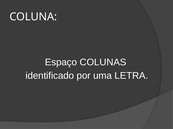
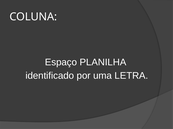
COLUNAS: COLUNAS -> PLANILHA
